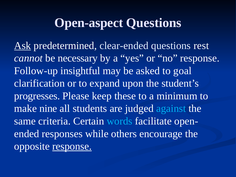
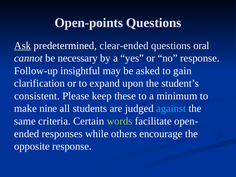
Open-aspect: Open-aspect -> Open-points
rest: rest -> oral
goal: goal -> gain
progresses: progresses -> consistent
words colour: light blue -> light green
response at (72, 146) underline: present -> none
